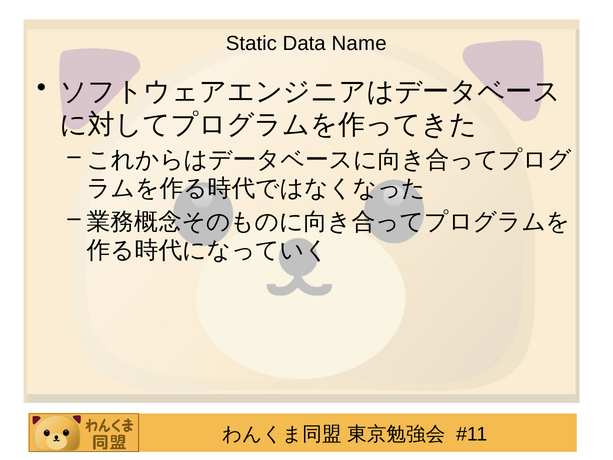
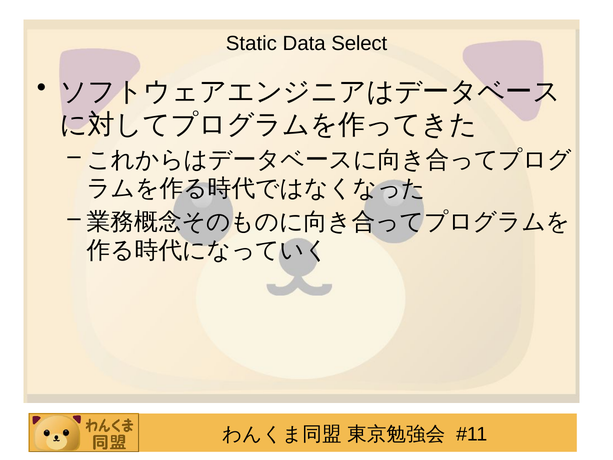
Name: Name -> Select
